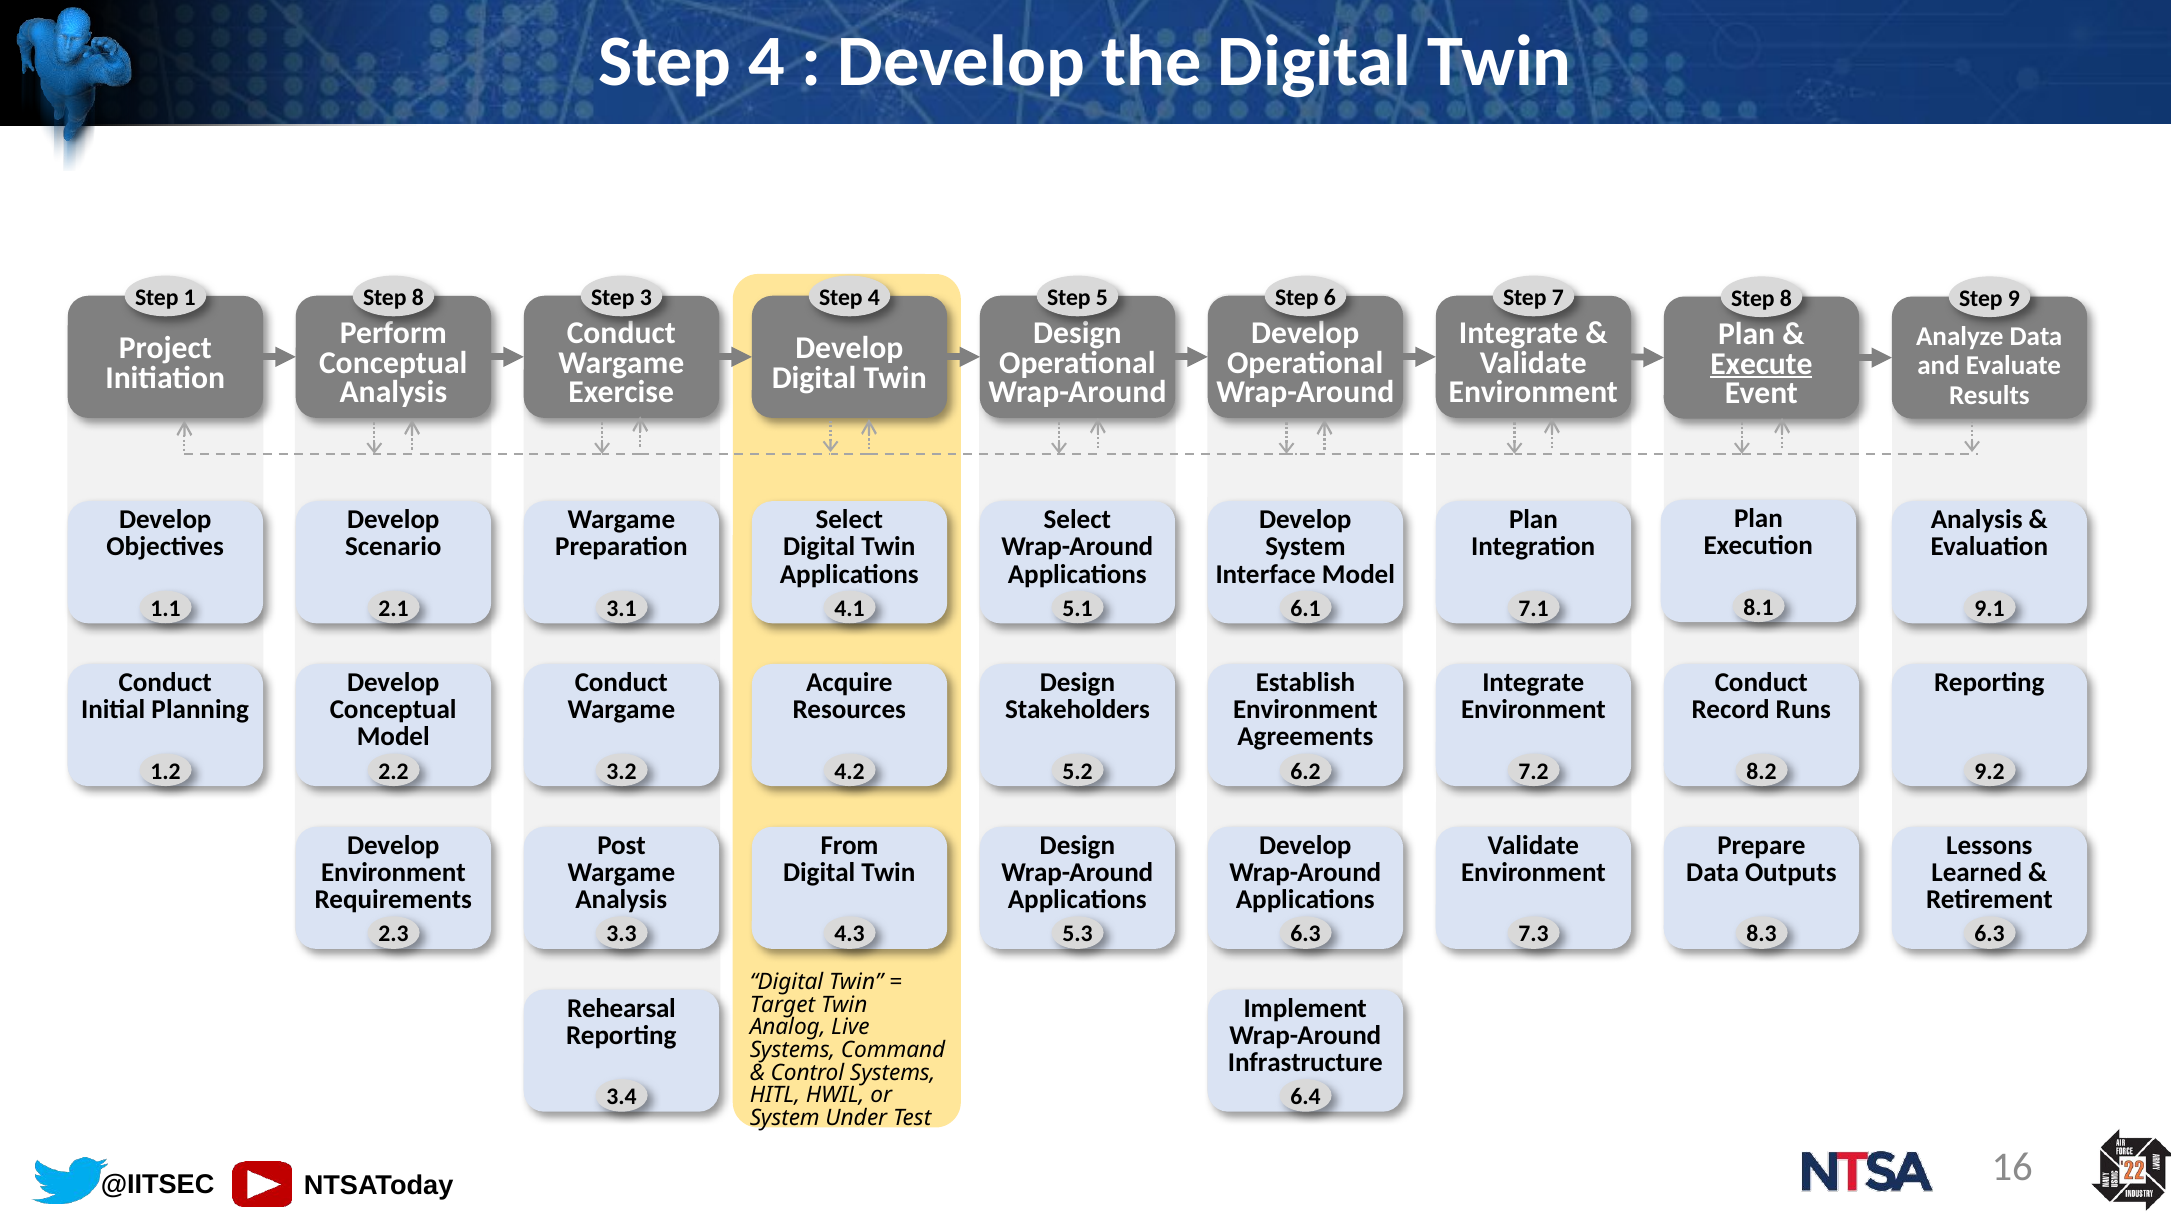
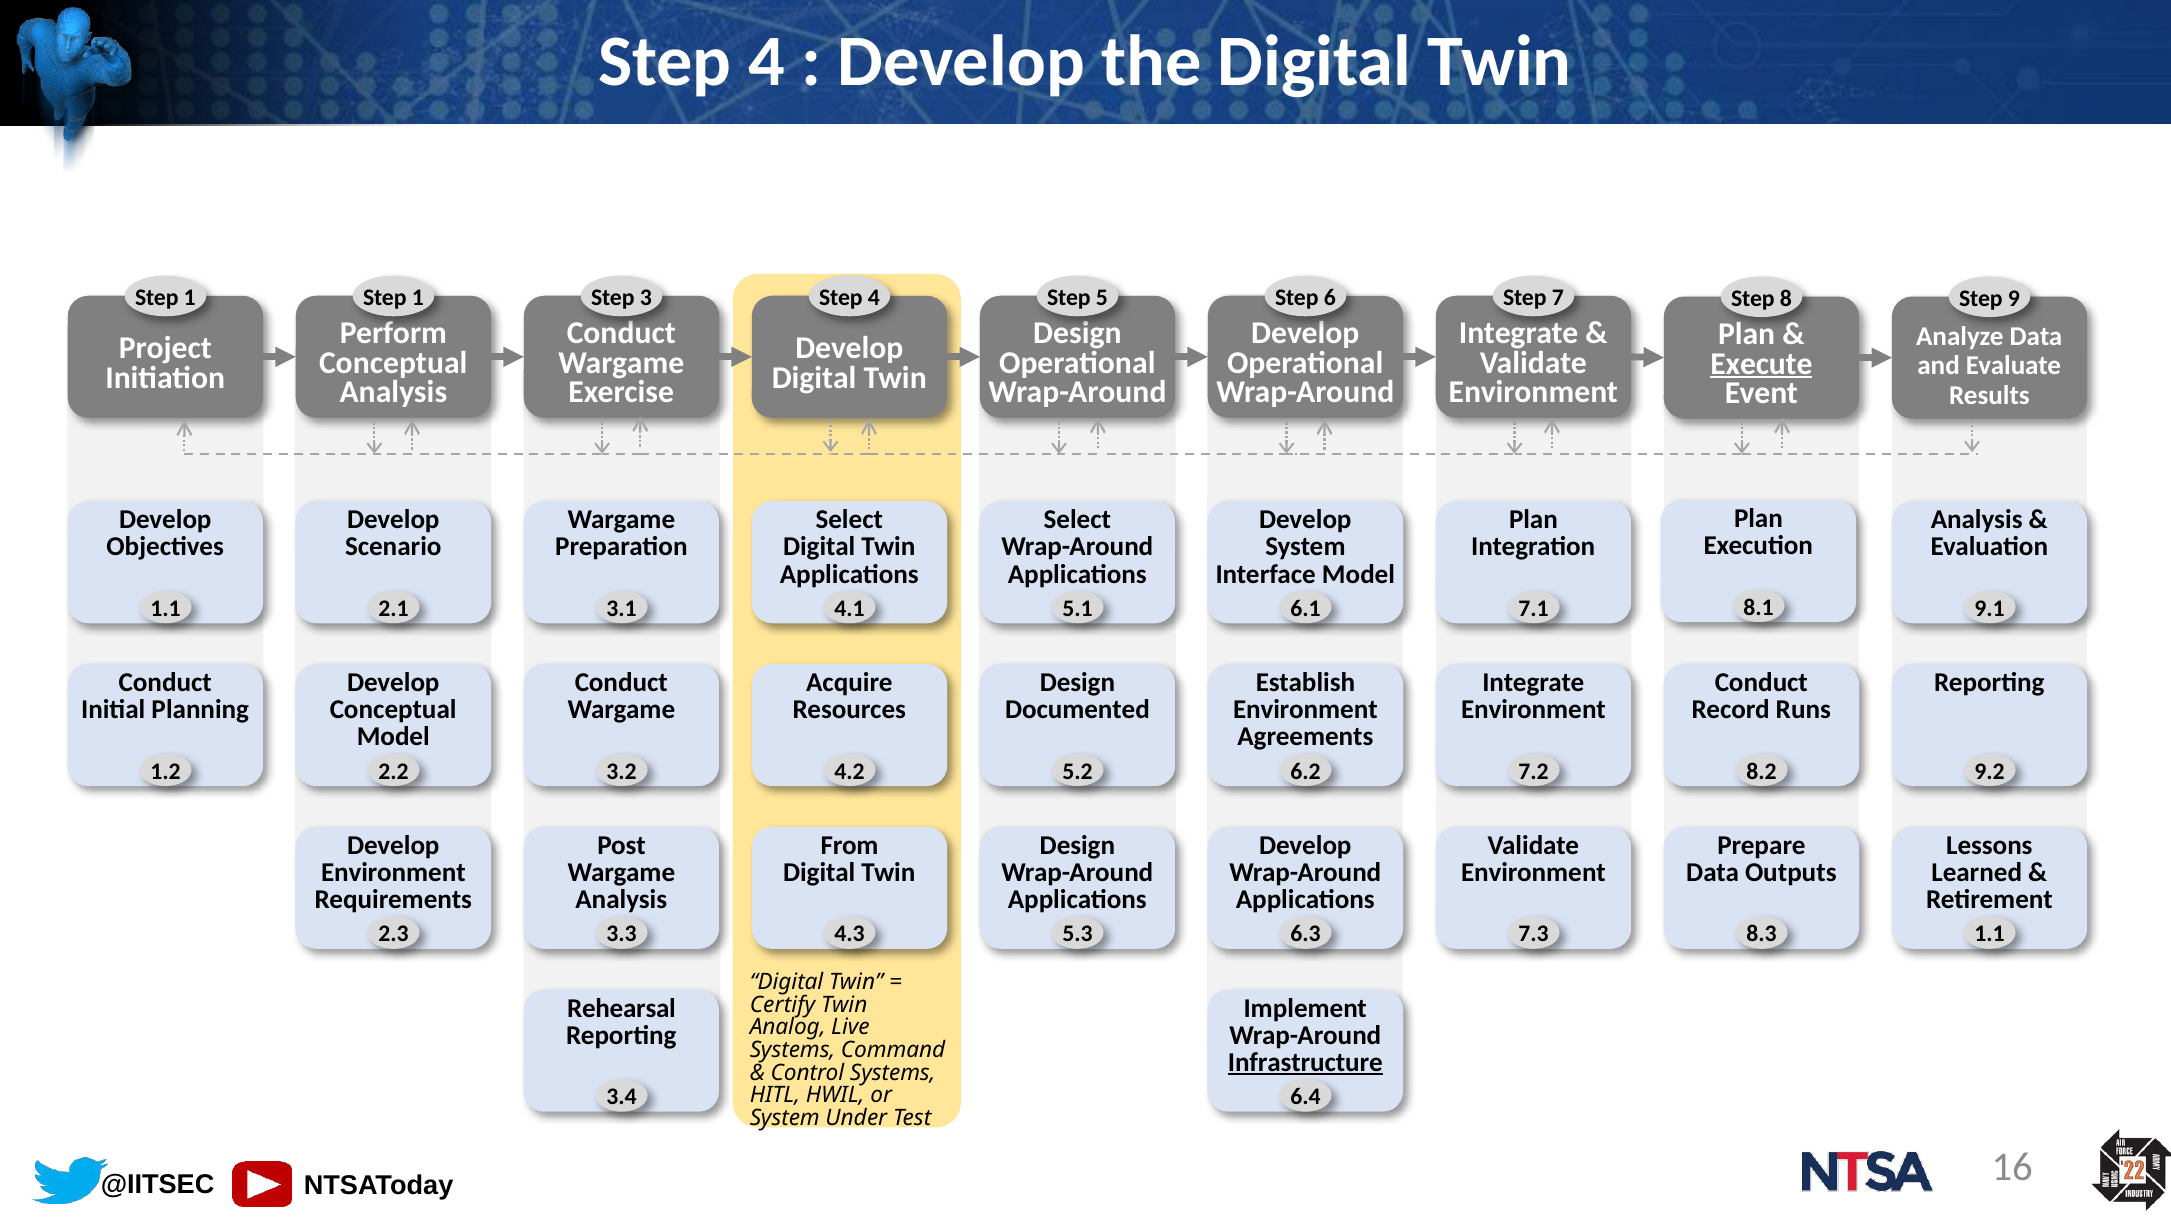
8 at (418, 298): 8 -> 1
Stakeholders: Stakeholders -> Documented
6.3 at (1990, 934): 6.3 -> 1.1
Target: Target -> Certify
Infrastructure underline: none -> present
